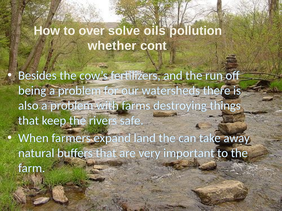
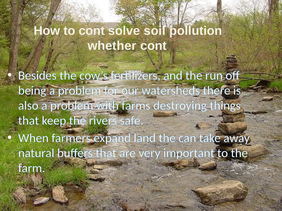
to over: over -> cont
oils: oils -> soil
